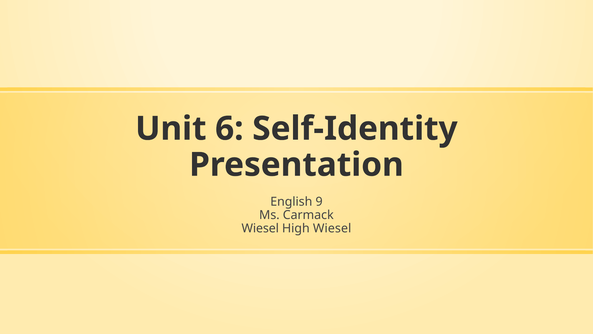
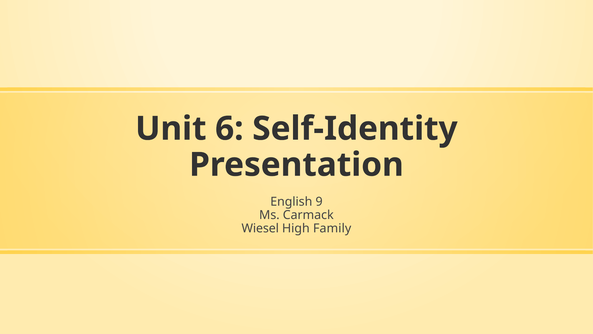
High Wiesel: Wiesel -> Family
